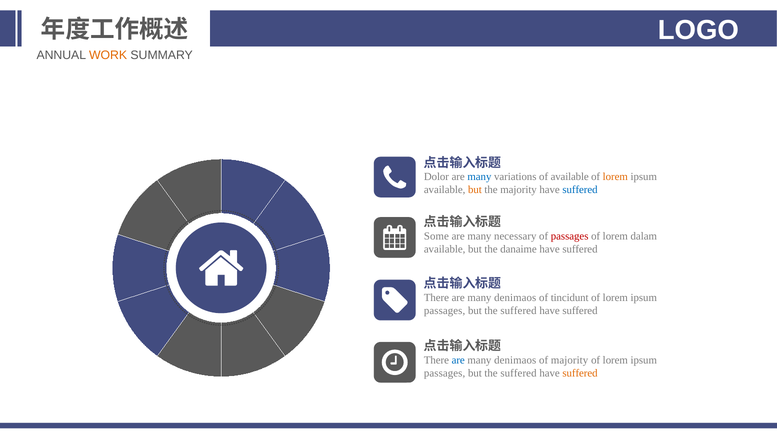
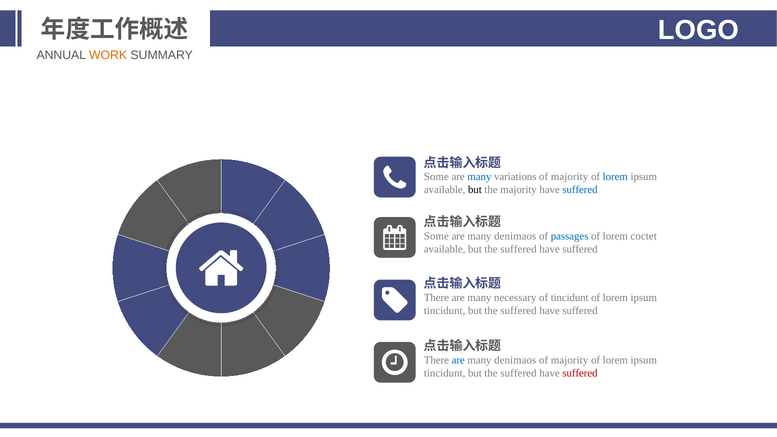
Dolor at (436, 177): Dolor -> Some
variations of available: available -> majority
lorem at (615, 177) colour: orange -> blue
but at (475, 190) colour: orange -> black
necessary at (515, 236): necessary -> denimaos
passages at (570, 236) colour: red -> blue
dalam: dalam -> coctet
available but the danaime: danaime -> suffered
denimaos at (515, 298): denimaos -> necessary
passages at (445, 311): passages -> tincidunt
passages at (445, 373): passages -> tincidunt
suffered at (580, 373) colour: orange -> red
